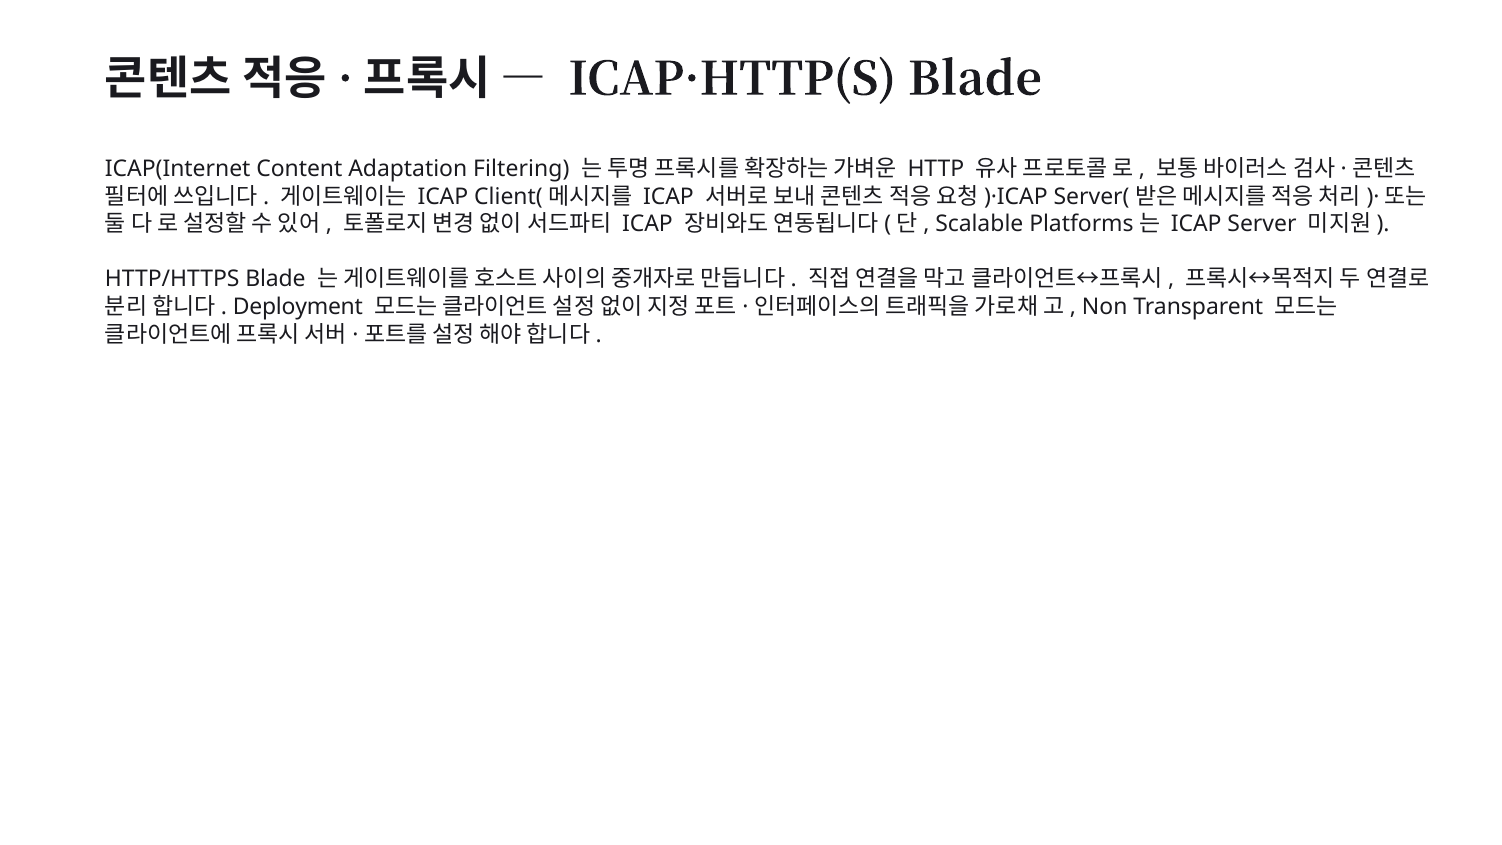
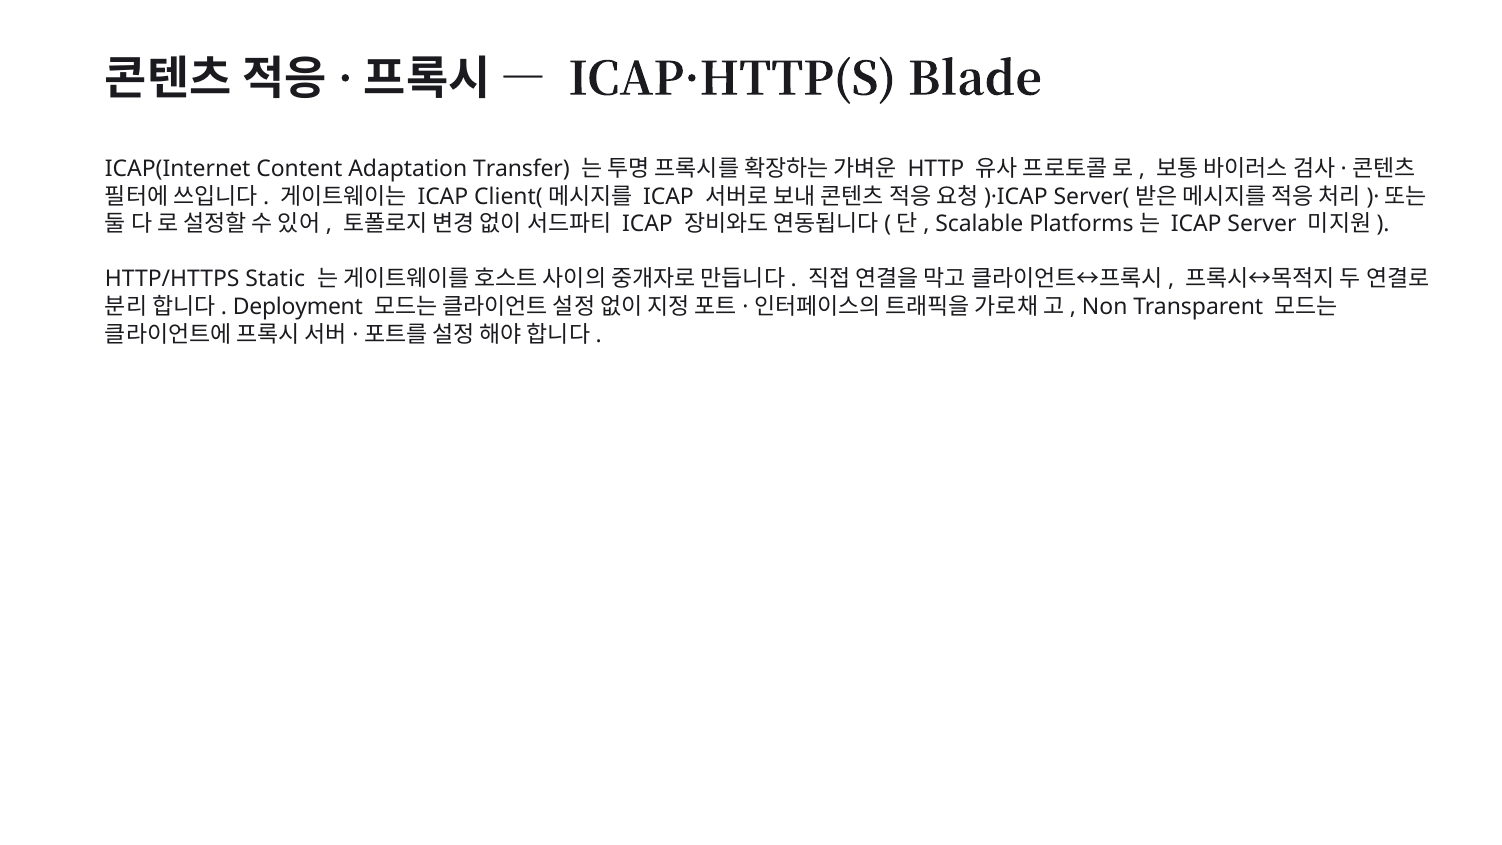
Filtering: Filtering -> Transfer
HTTP/HTTPS Blade: Blade -> Static
